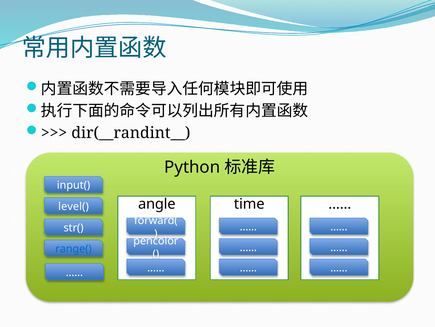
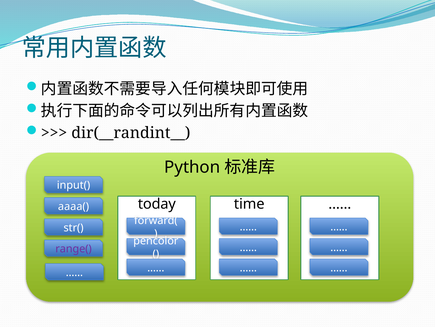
angle: angle -> today
level(: level( -> aaaa(
range( colour: blue -> purple
